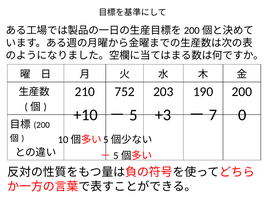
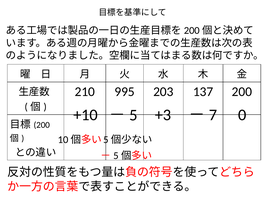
752: 752 -> 995
190: 190 -> 137
